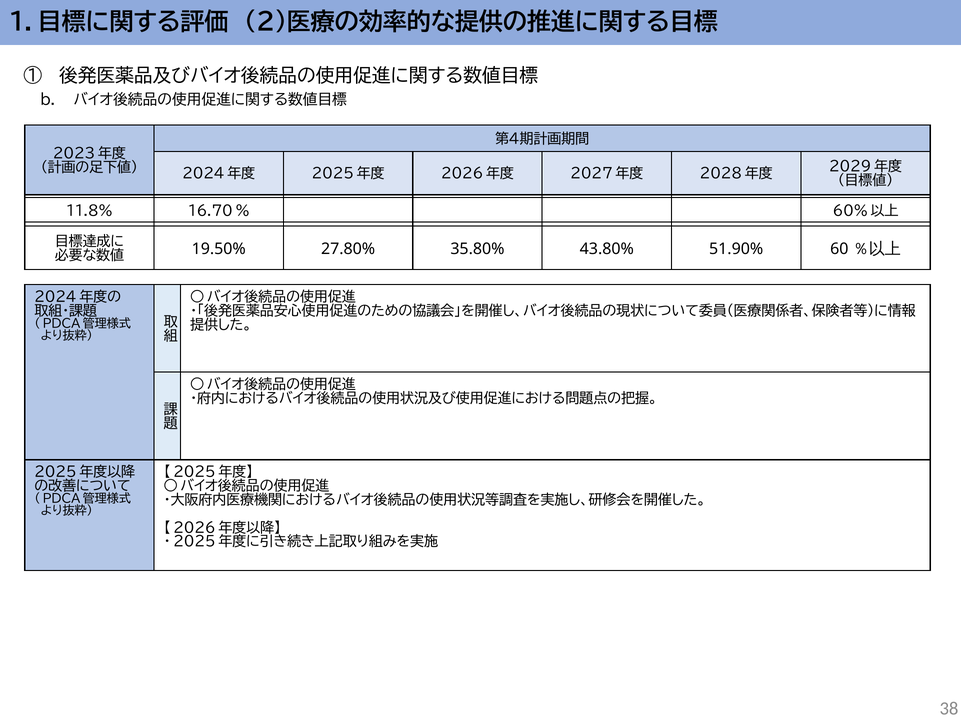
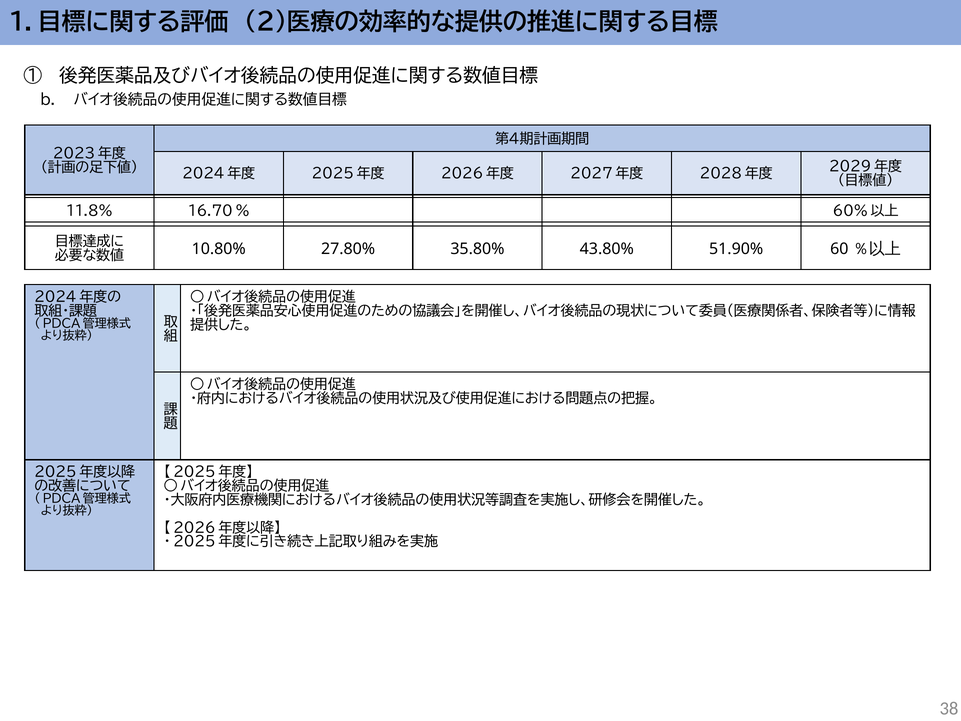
19.50%: 19.50% -> 10.80%
